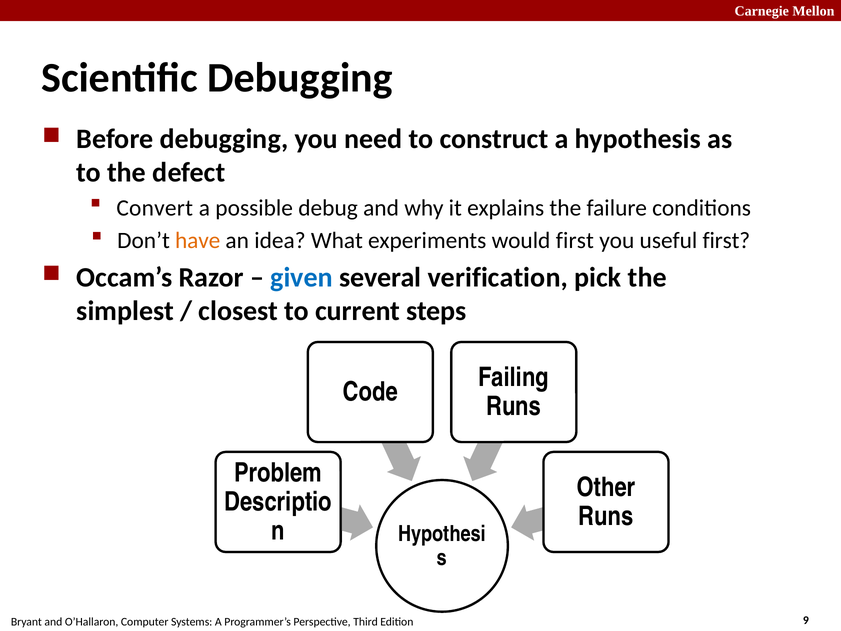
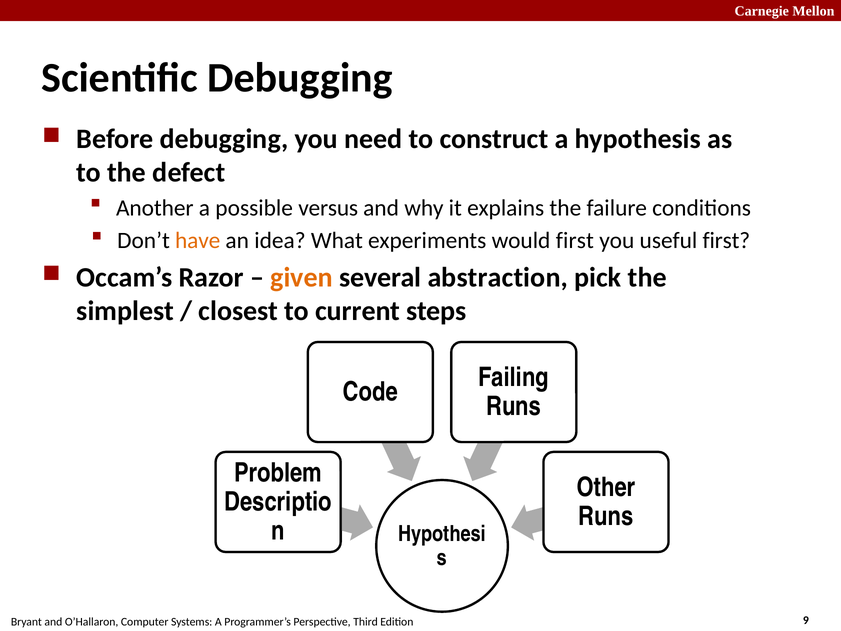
Convert: Convert -> Another
debug: debug -> versus
given colour: blue -> orange
verification: verification -> abstraction
